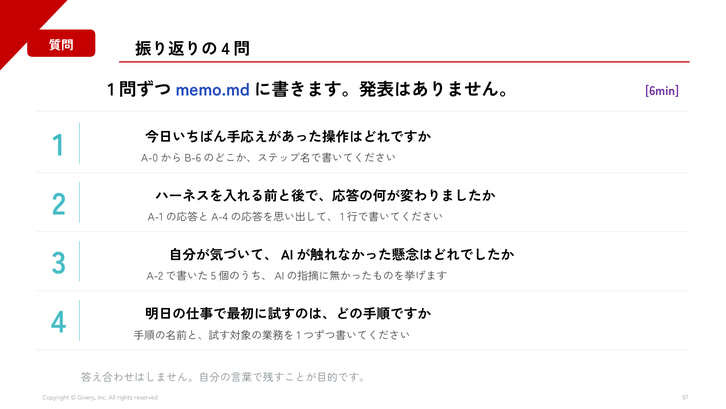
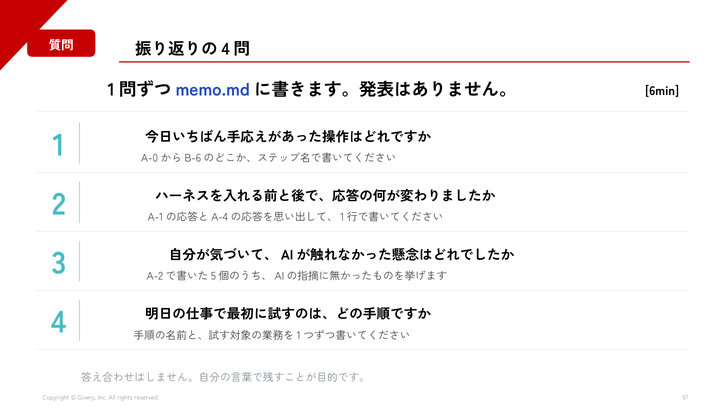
6min colour: purple -> black
